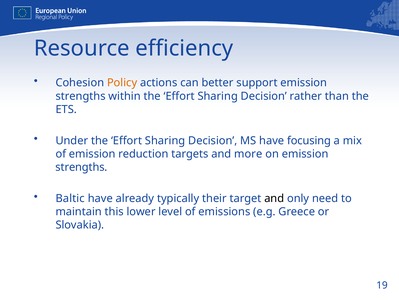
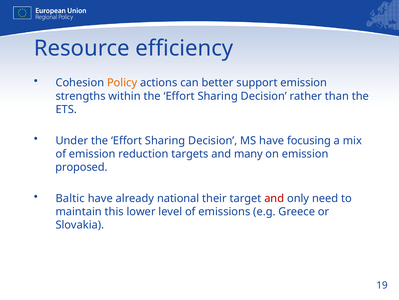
more: more -> many
strengths at (81, 167): strengths -> proposed
typically: typically -> national
and at (274, 198) colour: black -> red
